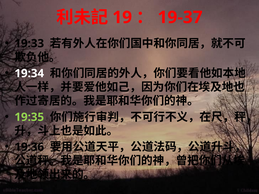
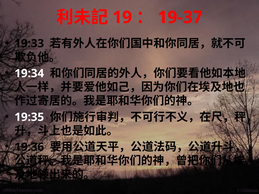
19:35 colour: light green -> white
